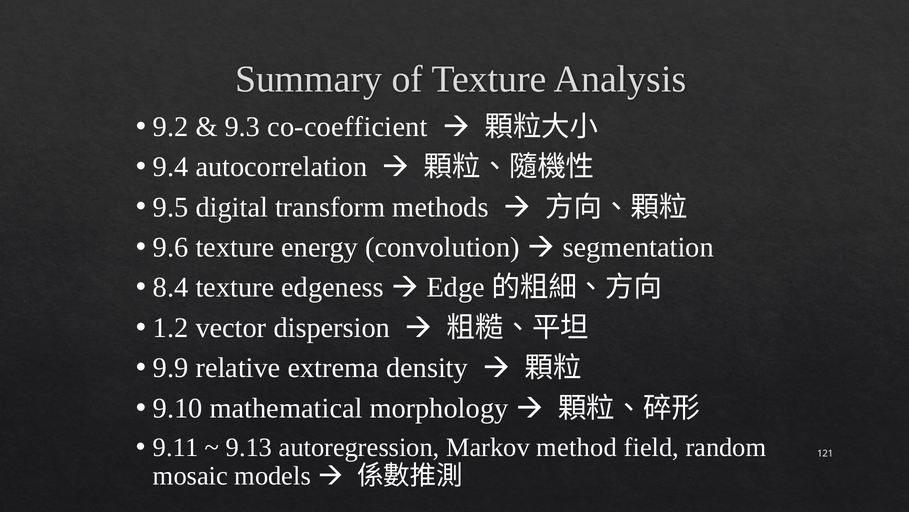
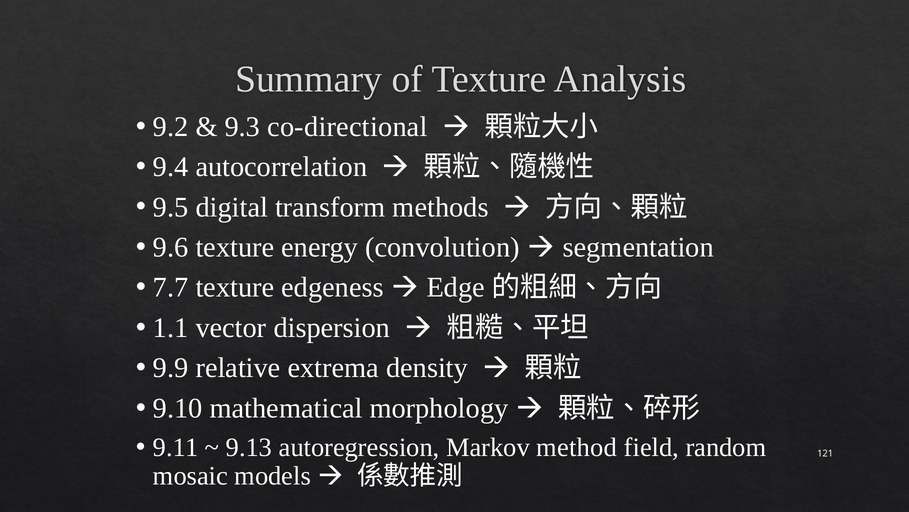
co-coefficient: co-coefficient -> co-directional
8.4: 8.4 -> 7.7
1.2: 1.2 -> 1.1
